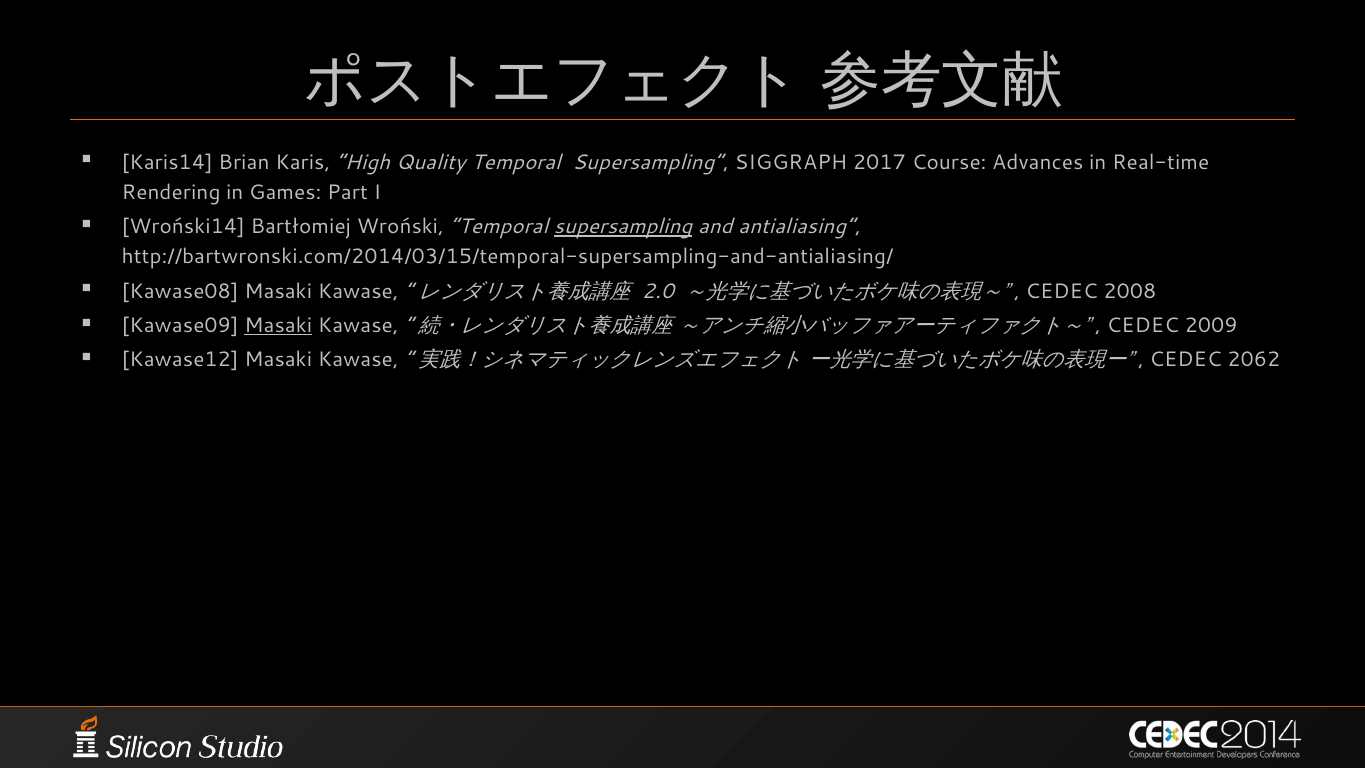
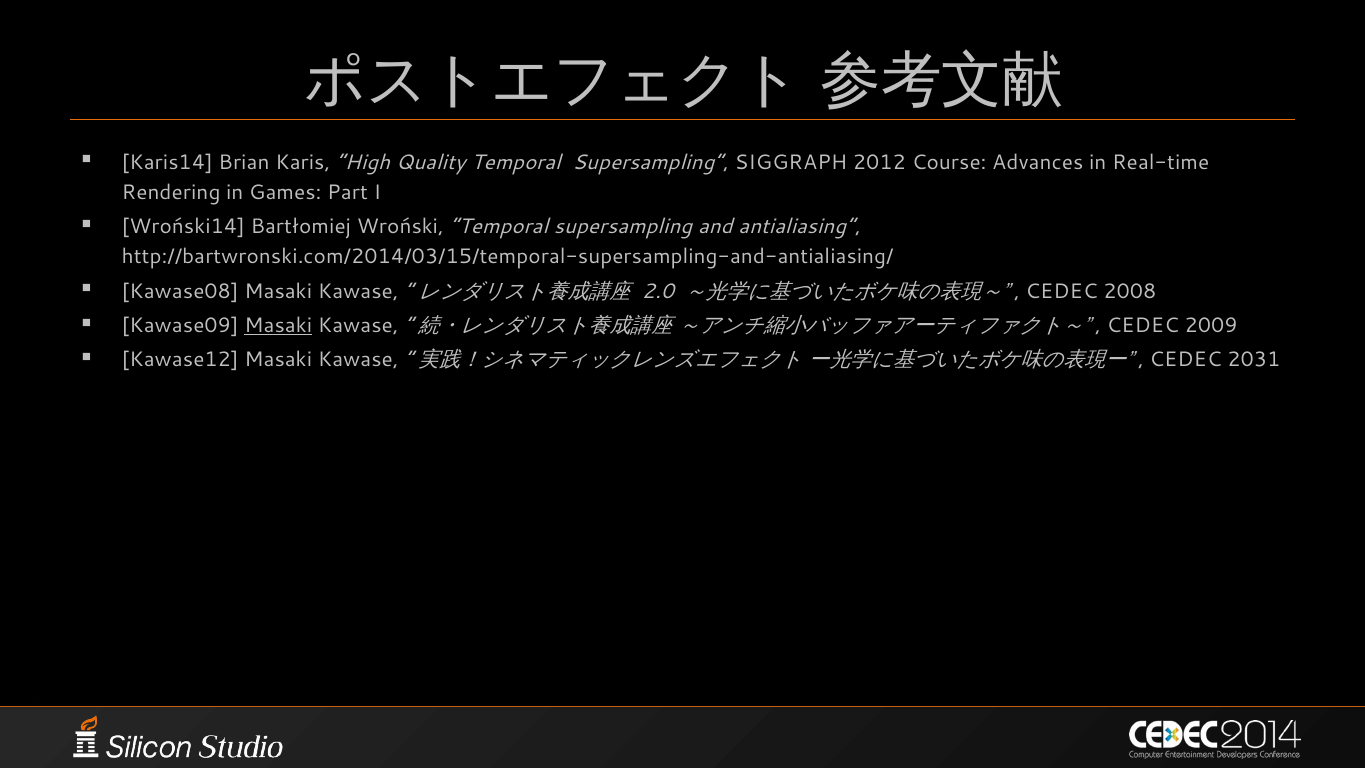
2017: 2017 -> 2012
supersampling at (623, 227) underline: present -> none
2062: 2062 -> 2031
